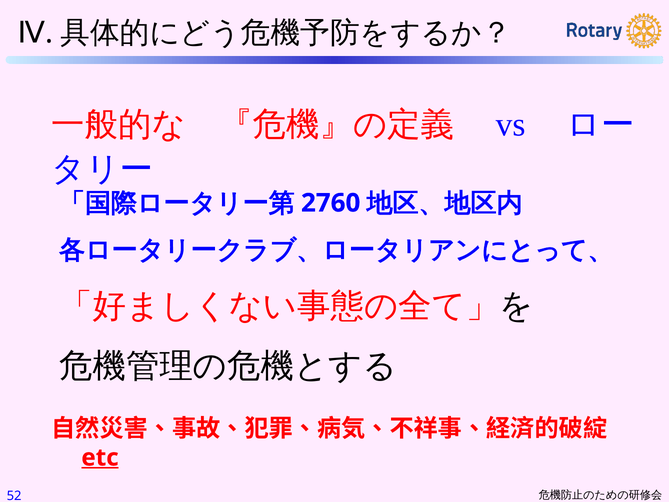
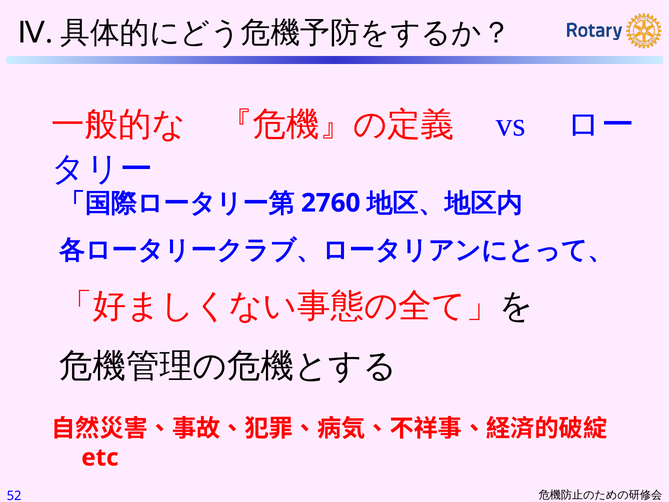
etc underline: present -> none
